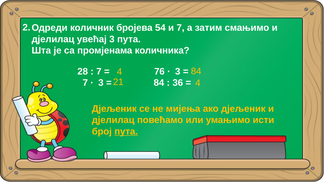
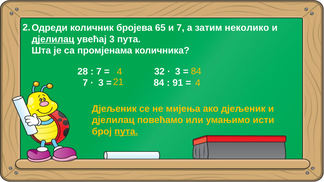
54: 54 -> 65
смањимо: смањимо -> неколико
дјелилац at (53, 39) underline: none -> present
76: 76 -> 32
36: 36 -> 91
